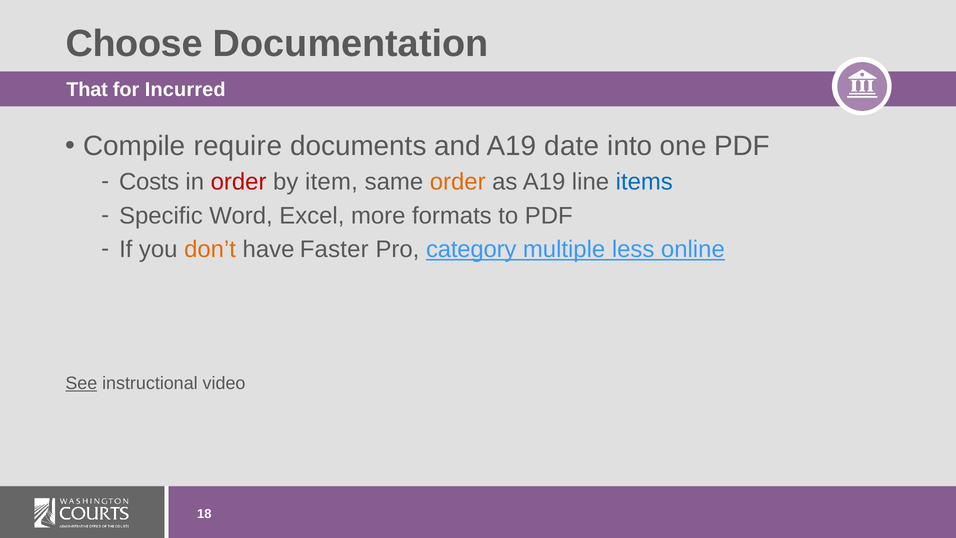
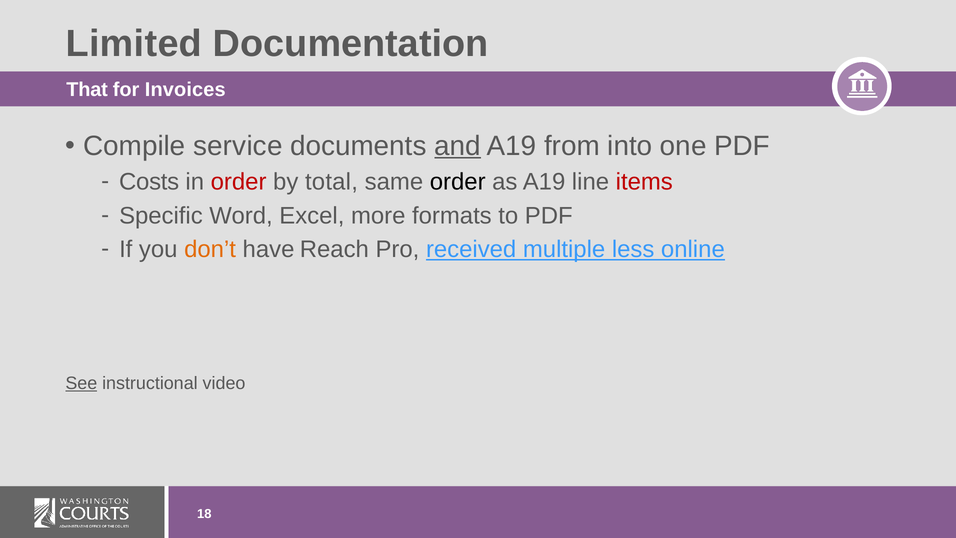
Choose: Choose -> Limited
Incurred: Incurred -> Invoices
require: require -> service
and underline: none -> present
date: date -> from
item: item -> total
order at (458, 182) colour: orange -> black
items colour: blue -> red
Faster: Faster -> Reach
category: category -> received
